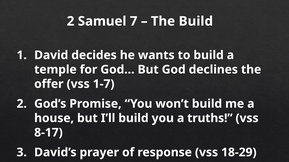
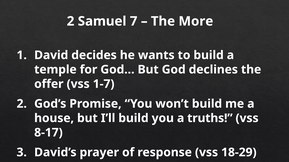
The Build: Build -> More
